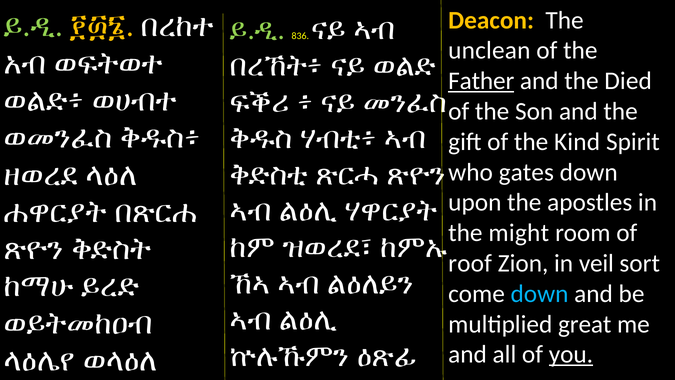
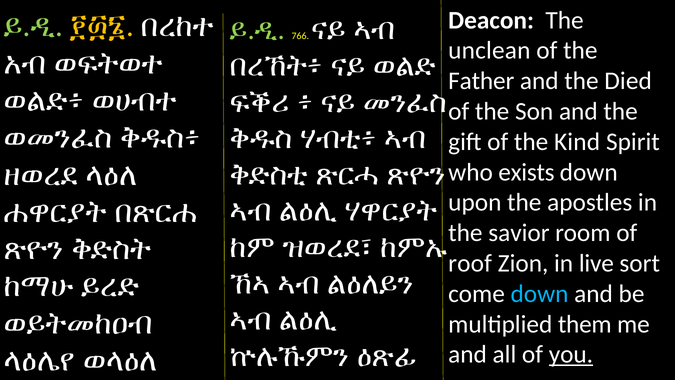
Deacon colour: yellow -> white
836: 836 -> 766
Father underline: present -> none
gates: gates -> exists
might: might -> savior
veil: veil -> live
great: great -> them
